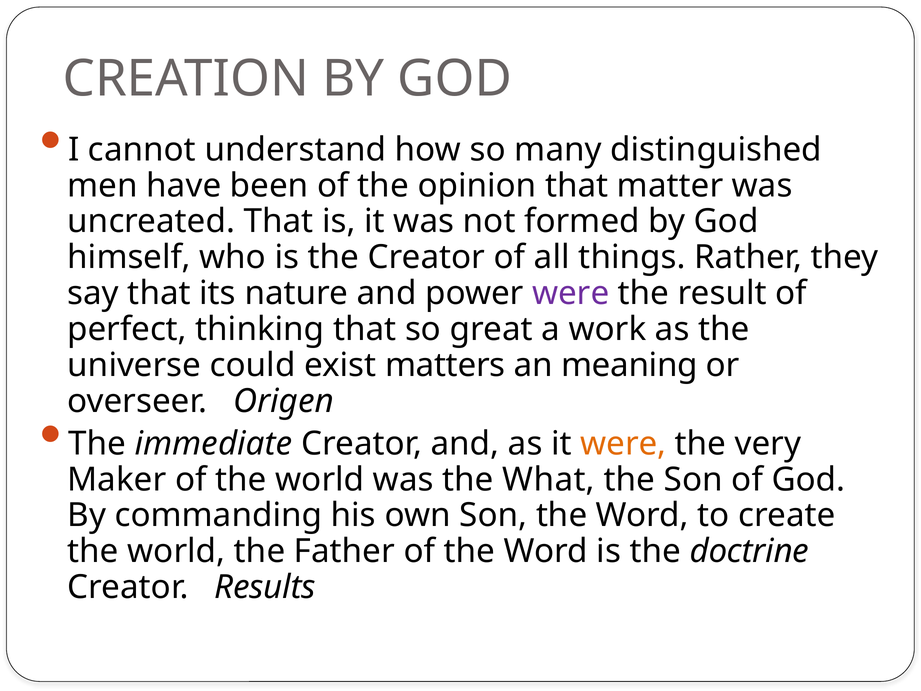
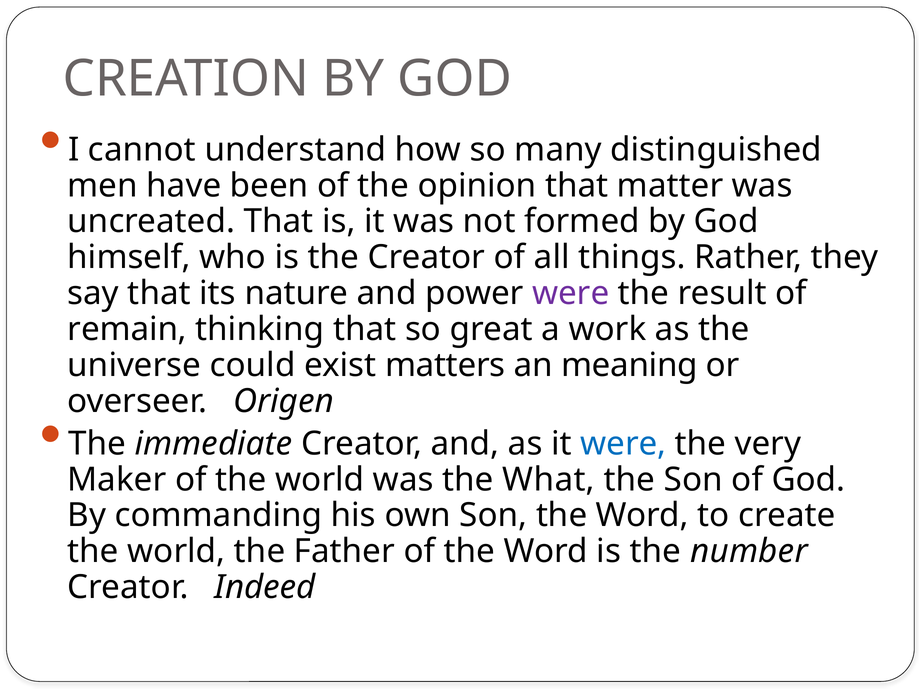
perfect: perfect -> remain
were at (623, 443) colour: orange -> blue
doctrine: doctrine -> number
Results: Results -> Indeed
